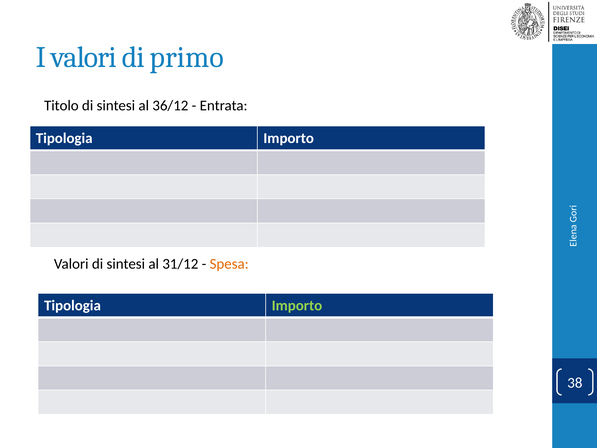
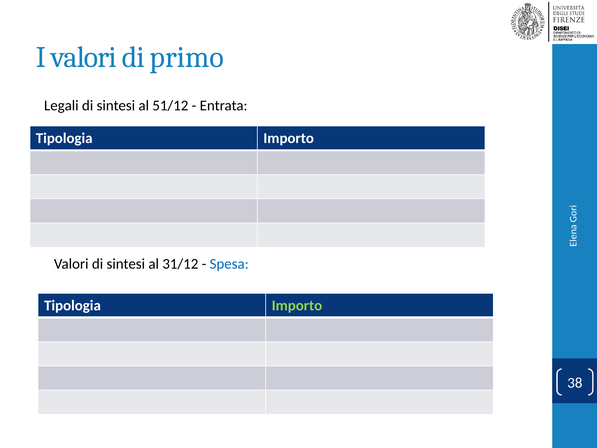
Titolo: Titolo -> Legali
36/12: 36/12 -> 51/12
Spesa colour: orange -> blue
